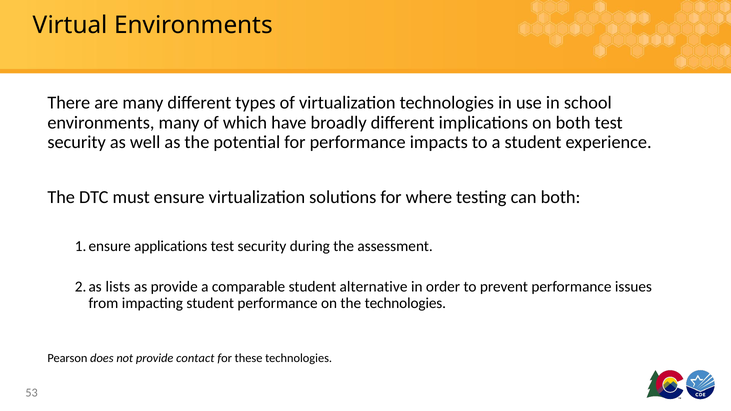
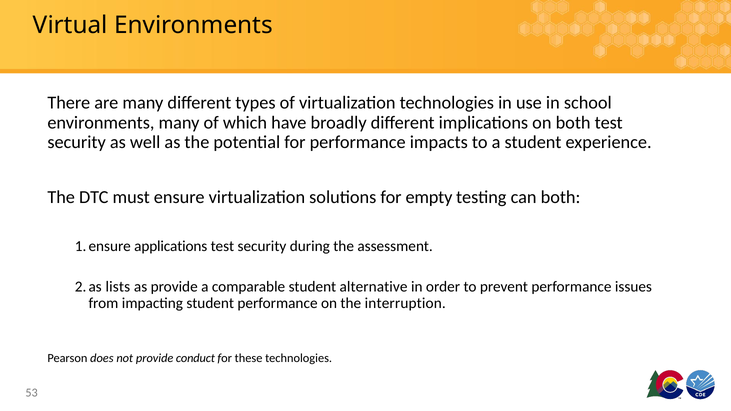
where: where -> empty
the technologies: technologies -> interruption
contact: contact -> conduct
